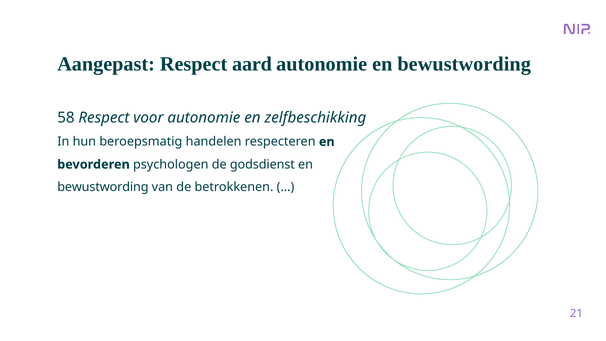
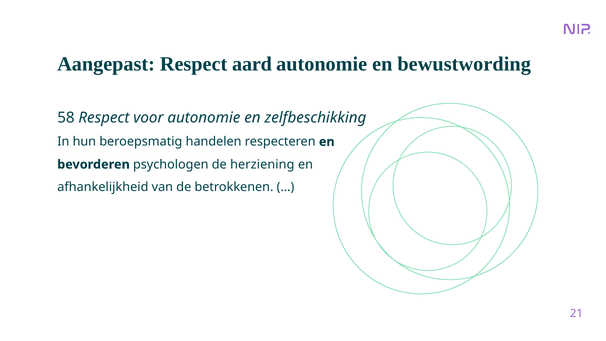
godsdienst: godsdienst -> herziening
bewustwording at (103, 187): bewustwording -> afhankelijkheid
